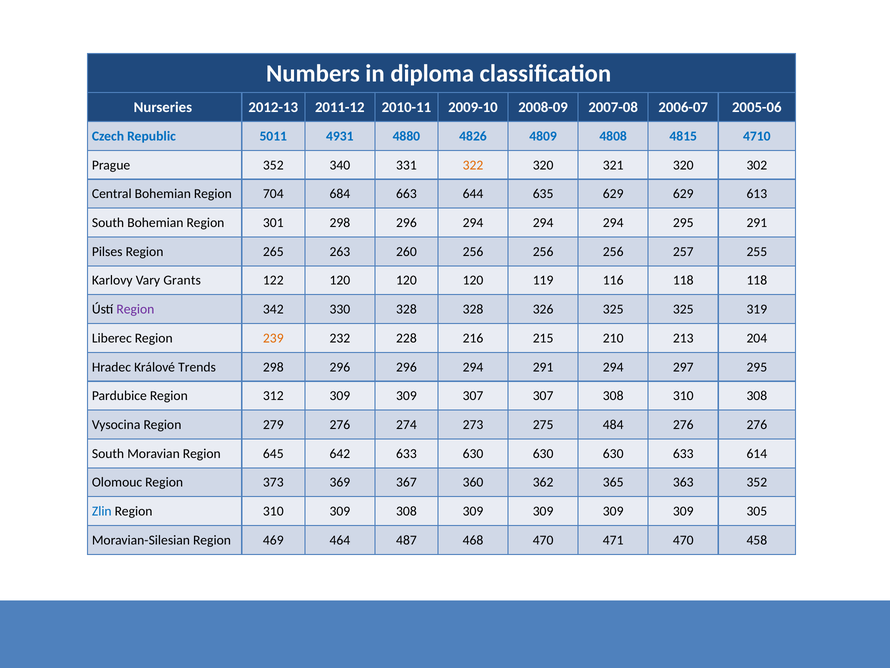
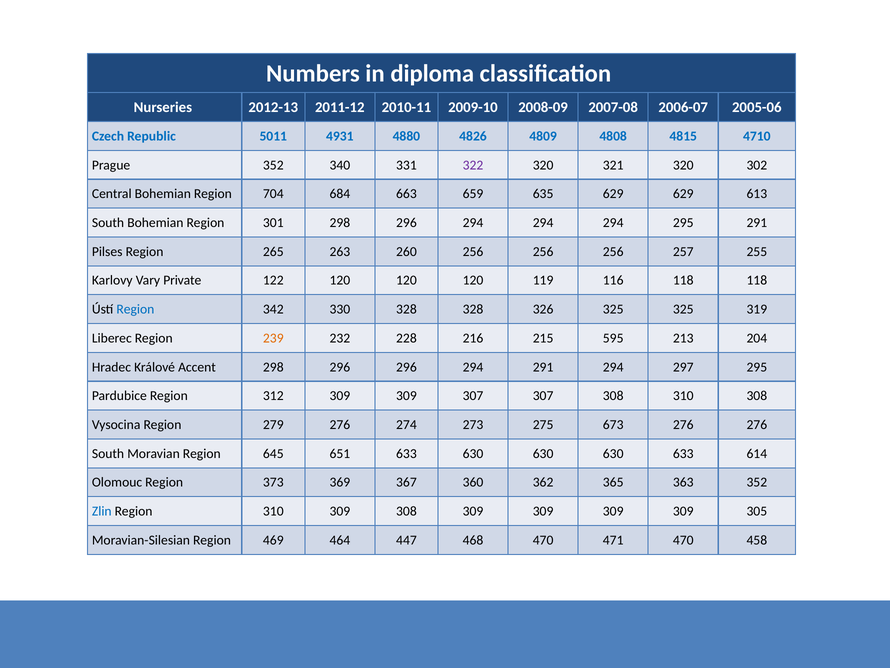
322 colour: orange -> purple
644: 644 -> 659
Grants: Grants -> Private
Region at (135, 309) colour: purple -> blue
210: 210 -> 595
Trends: Trends -> Accent
484: 484 -> 673
642: 642 -> 651
487: 487 -> 447
